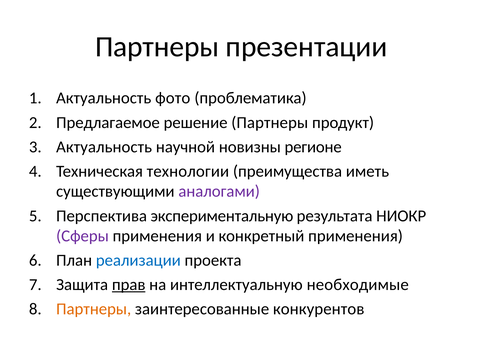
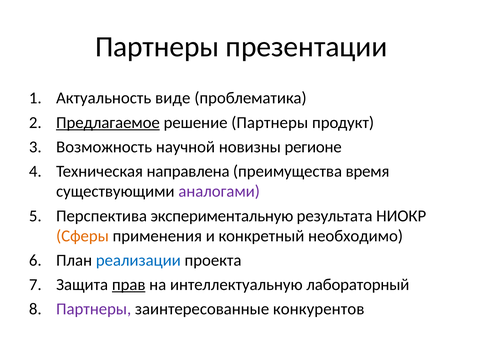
фото: фото -> виде
Предлагаемое underline: none -> present
Актуальность at (104, 147): Актуальность -> Возможность
технологии: технологии -> направлена
иметь: иметь -> время
Сферы colour: purple -> orange
конкретный применения: применения -> необходимо
необходимые: необходимые -> лабораторный
Партнеры at (94, 309) colour: orange -> purple
